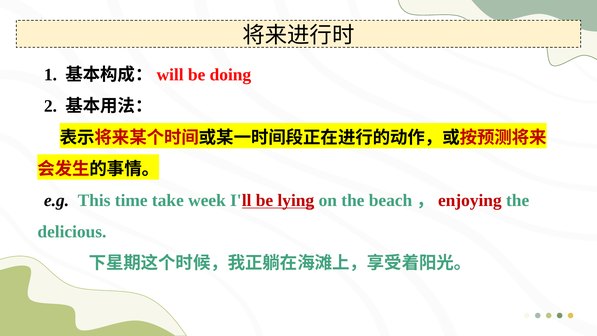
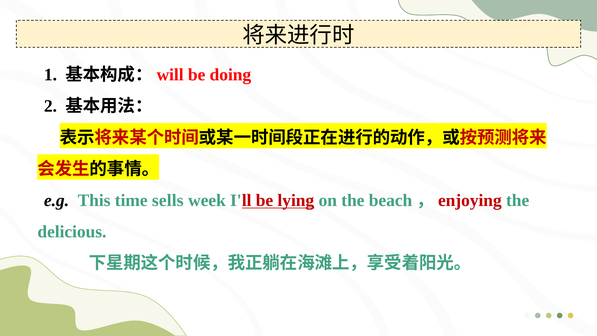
take: take -> sells
